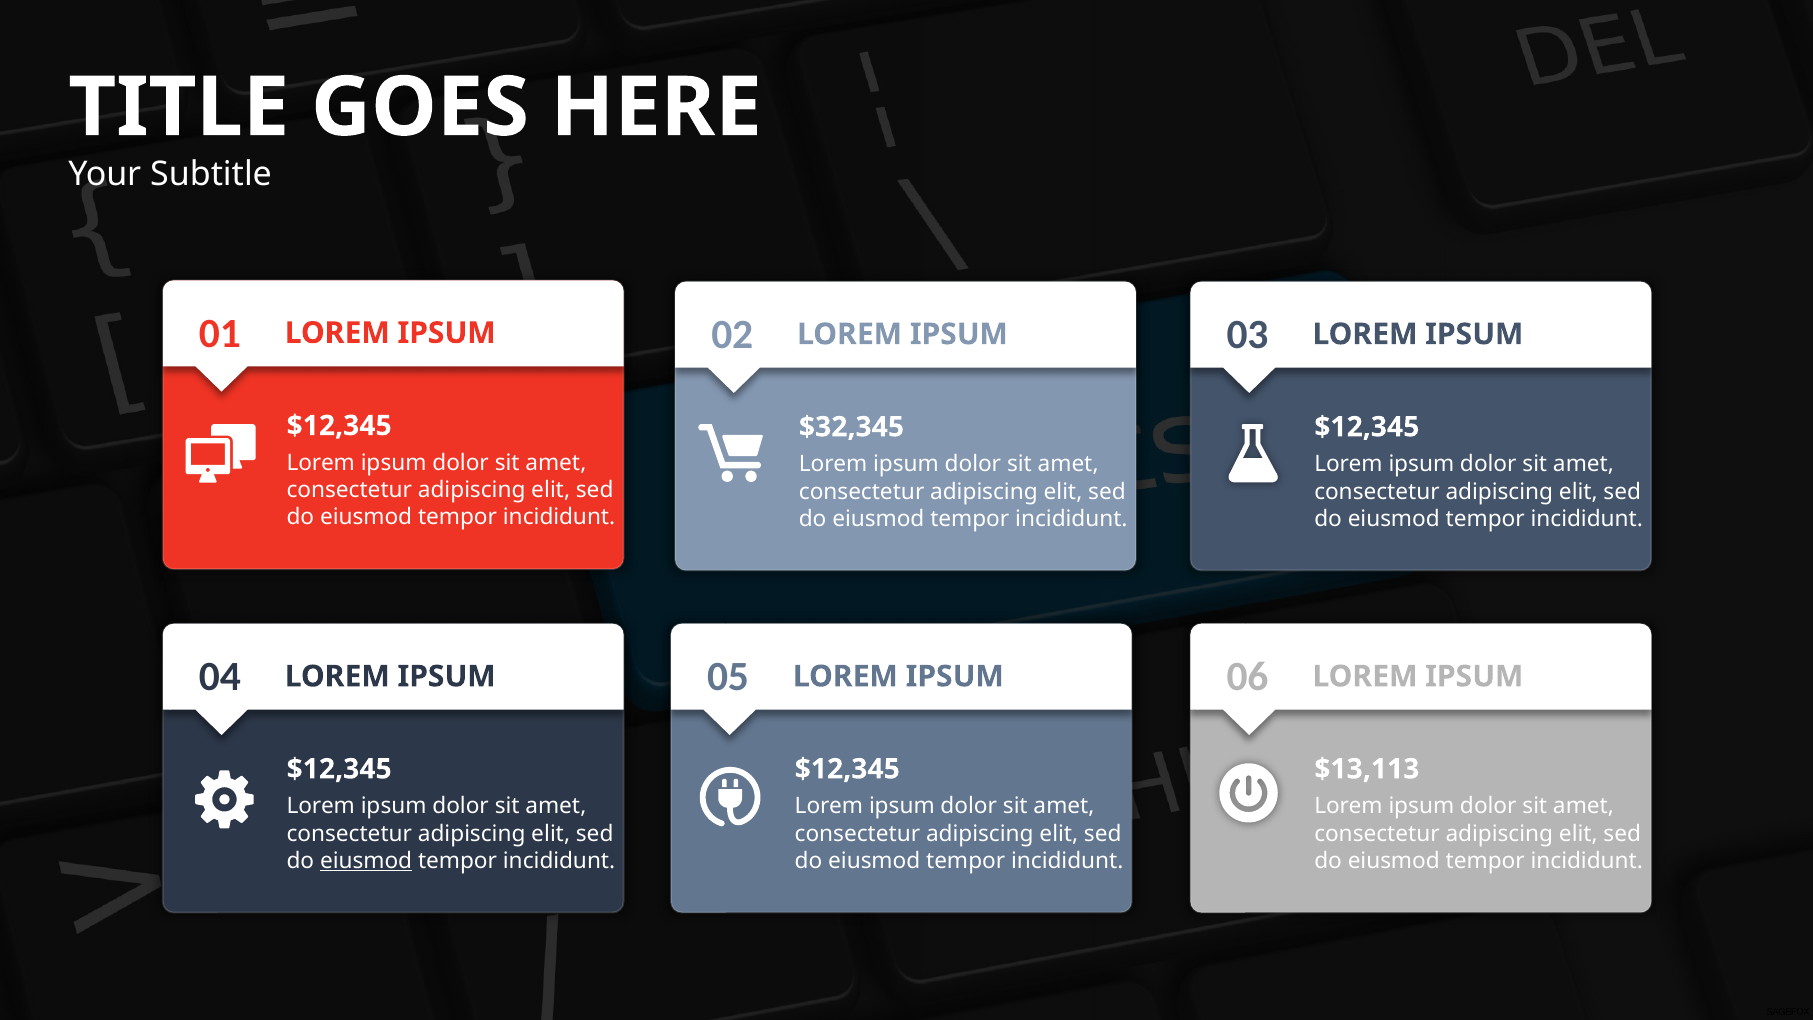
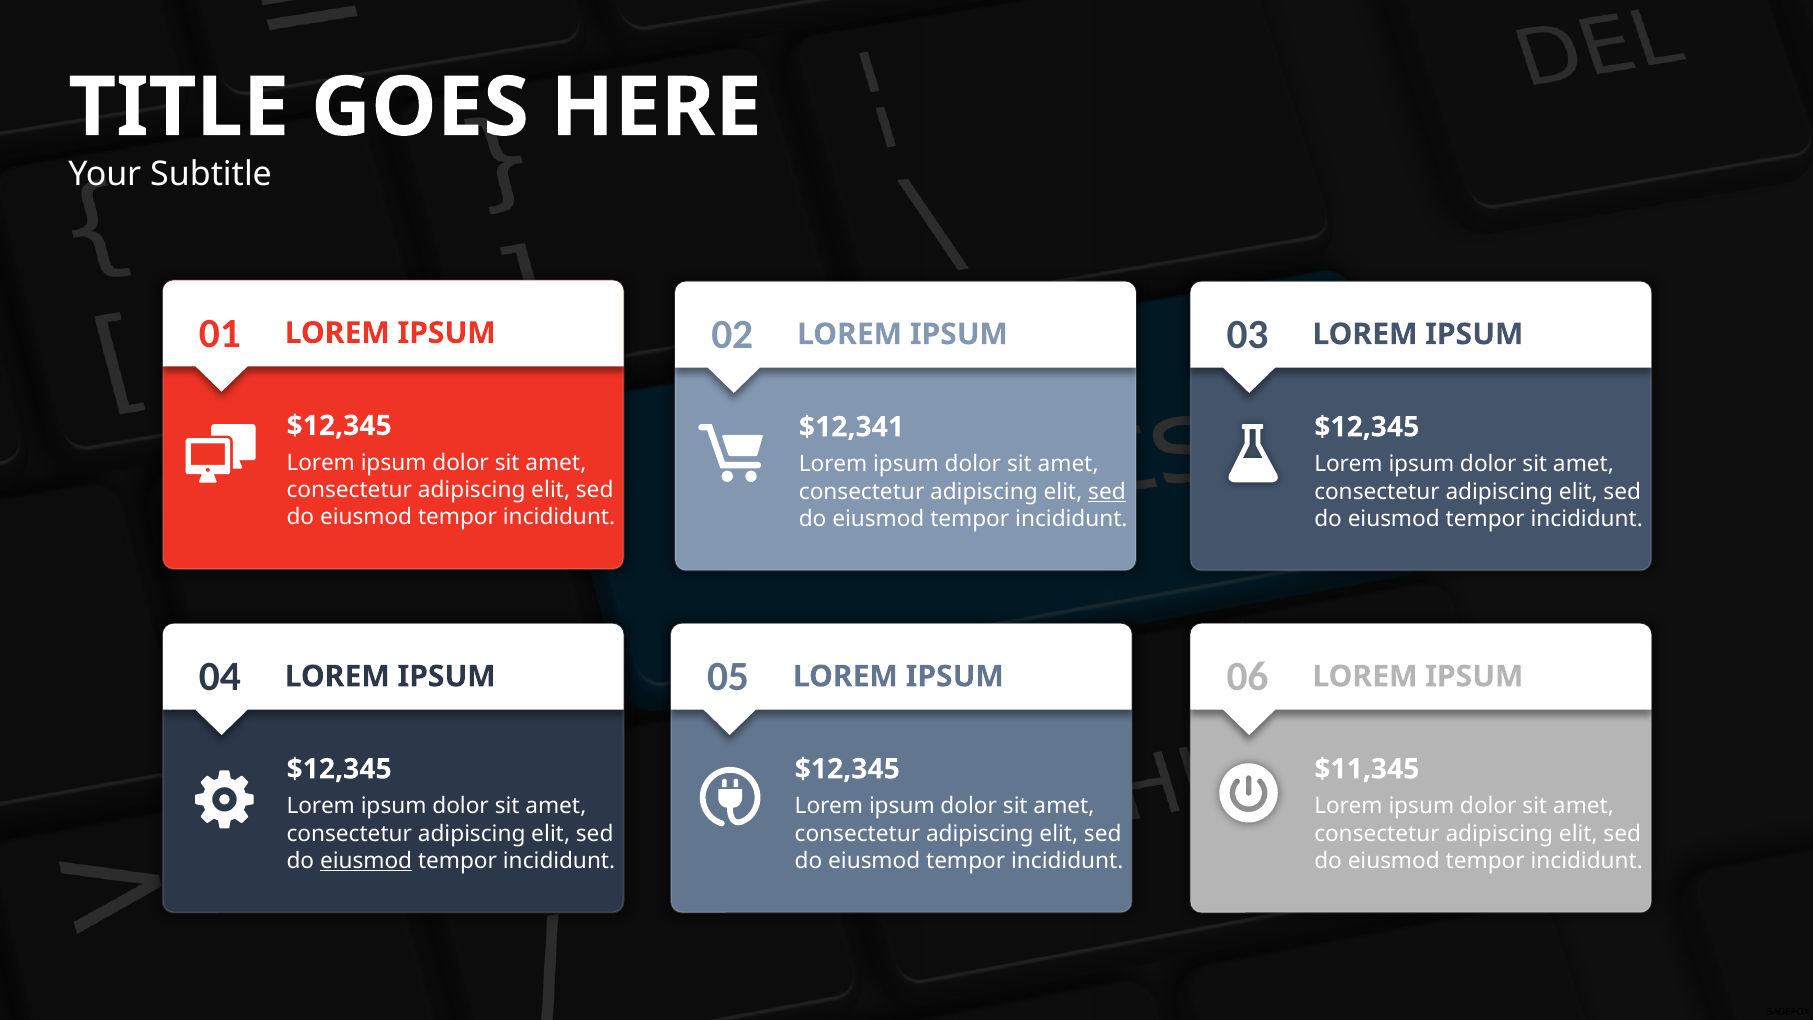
$32,345: $32,345 -> $12,341
sed at (1107, 491) underline: none -> present
$13,113: $13,113 -> $11,345
